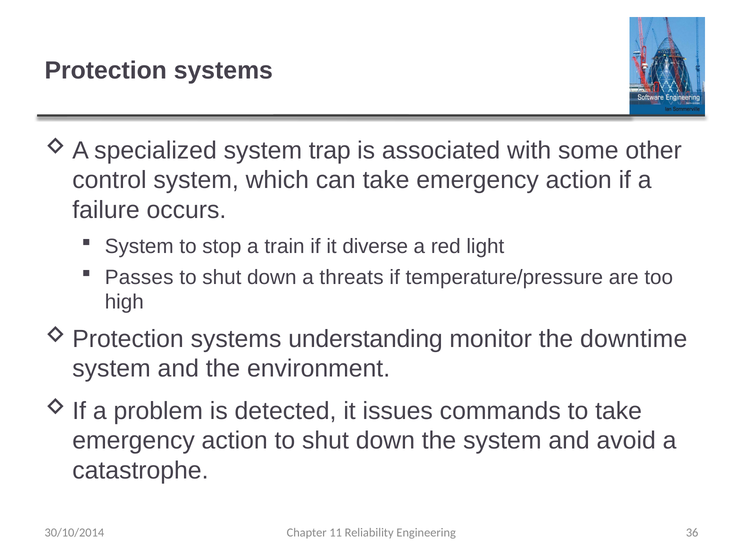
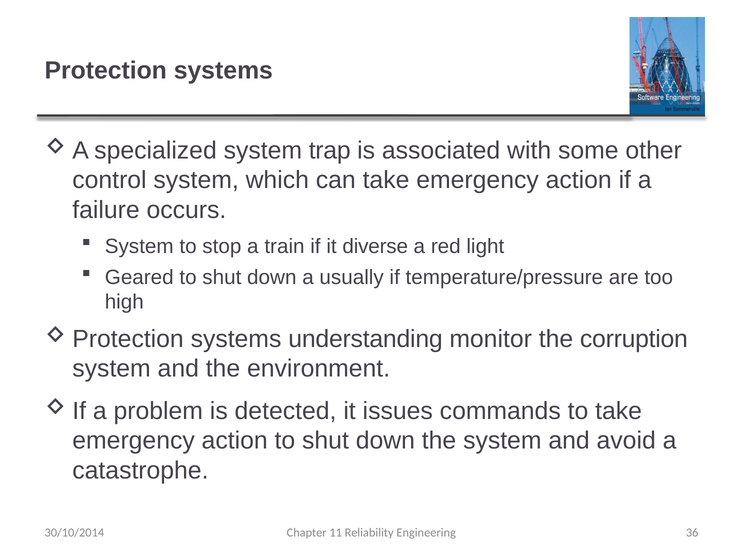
Passes: Passes -> Geared
threats: threats -> usually
downtime: downtime -> corruption
